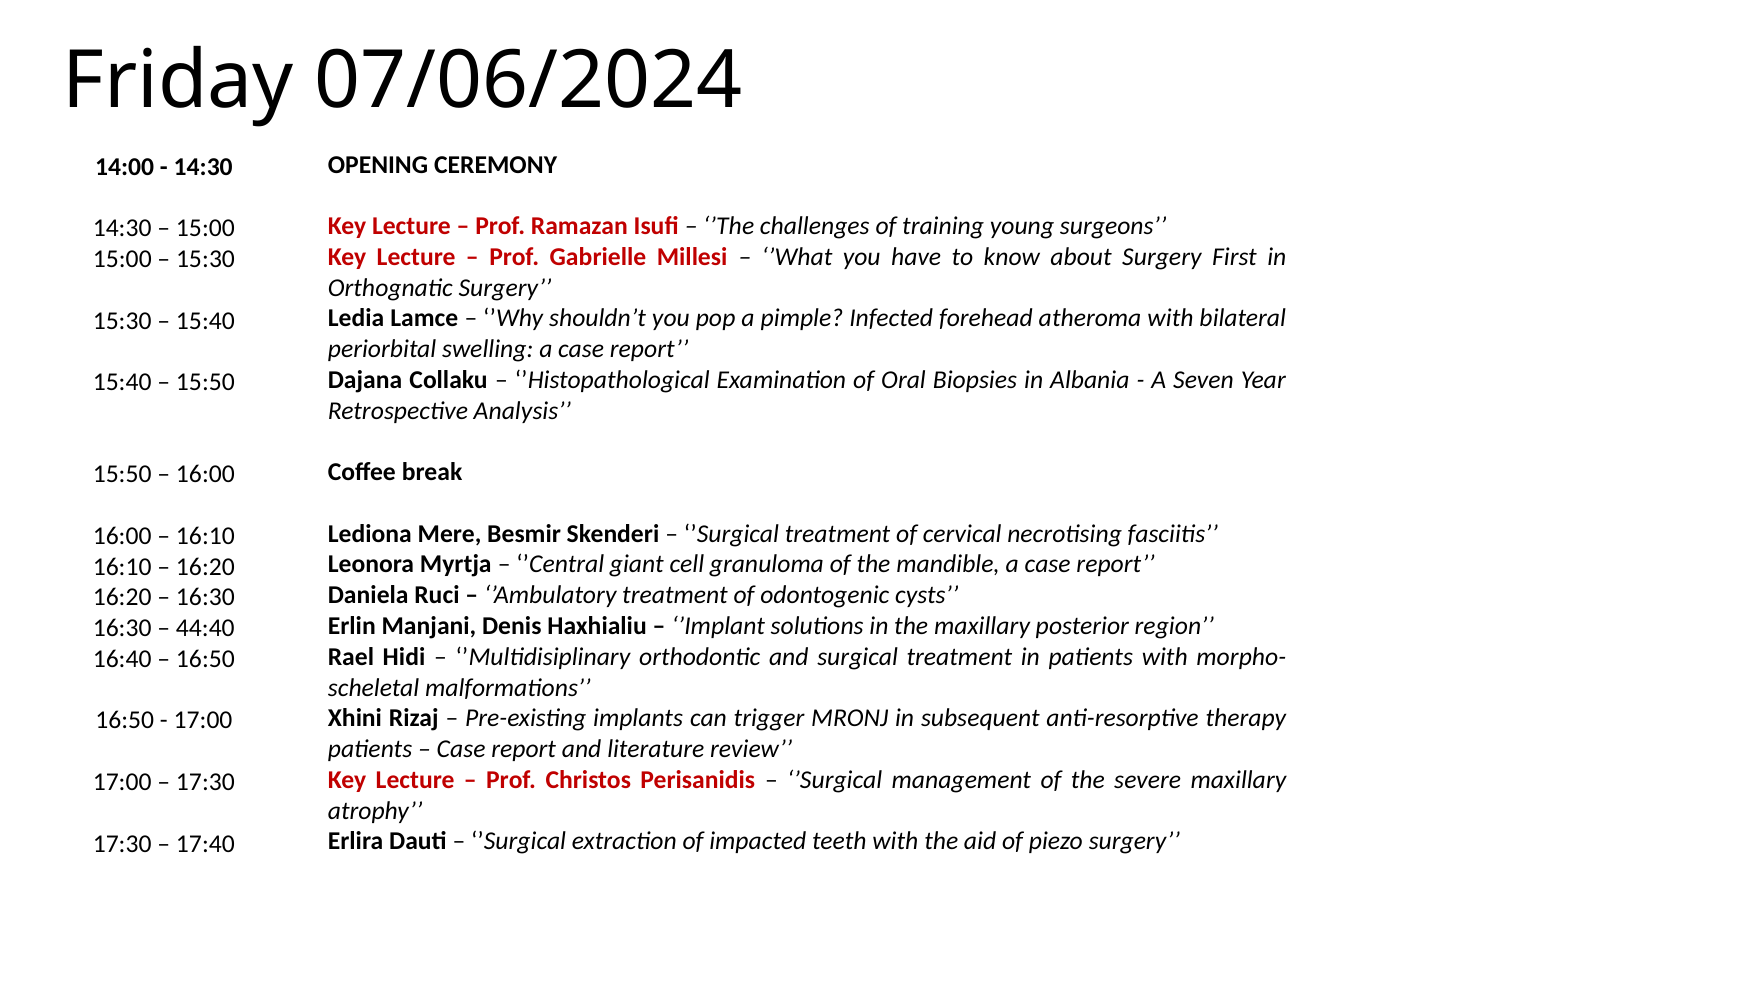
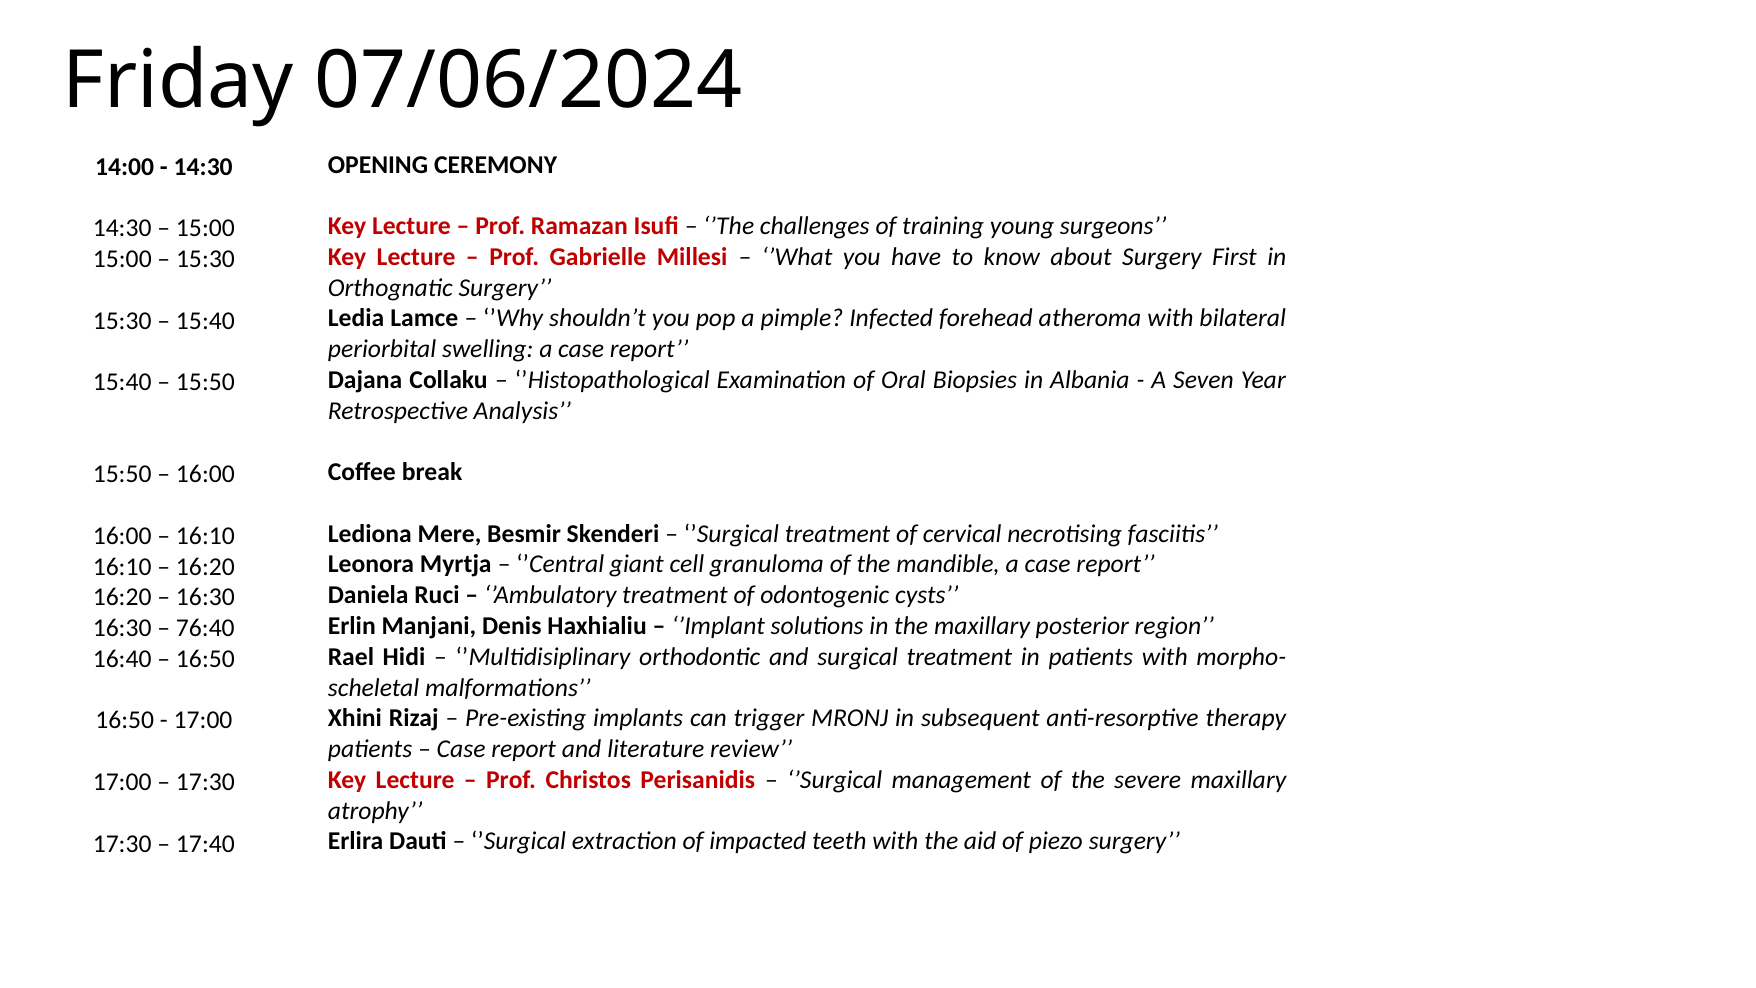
44:40: 44:40 -> 76:40
